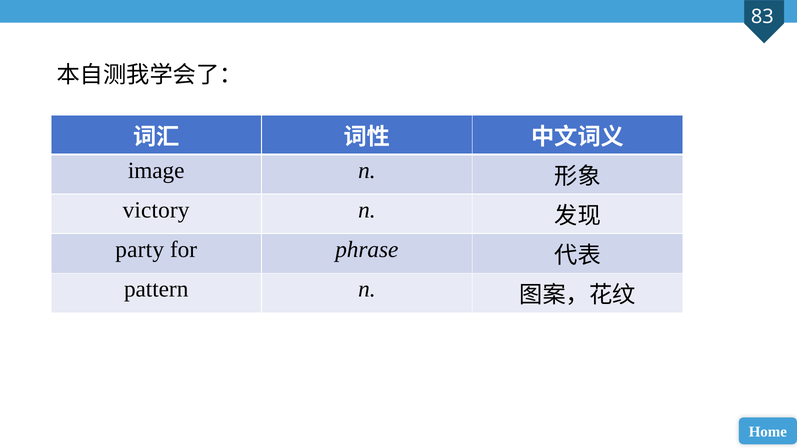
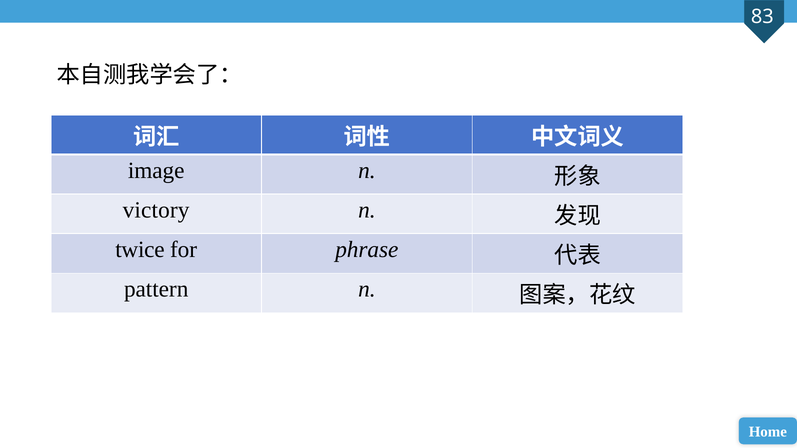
party: party -> twice
